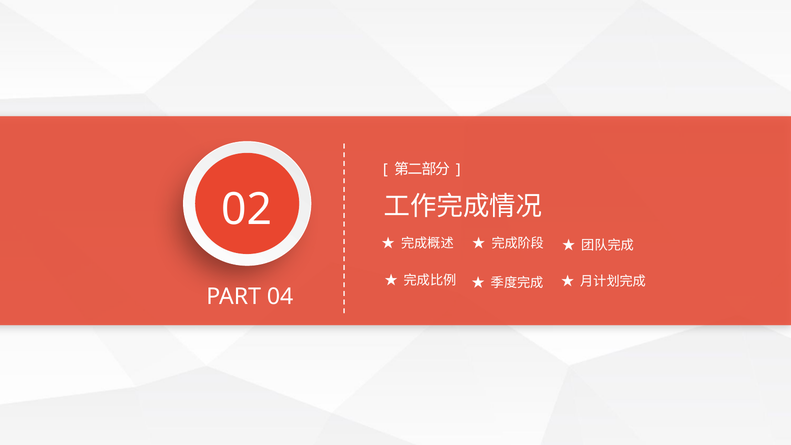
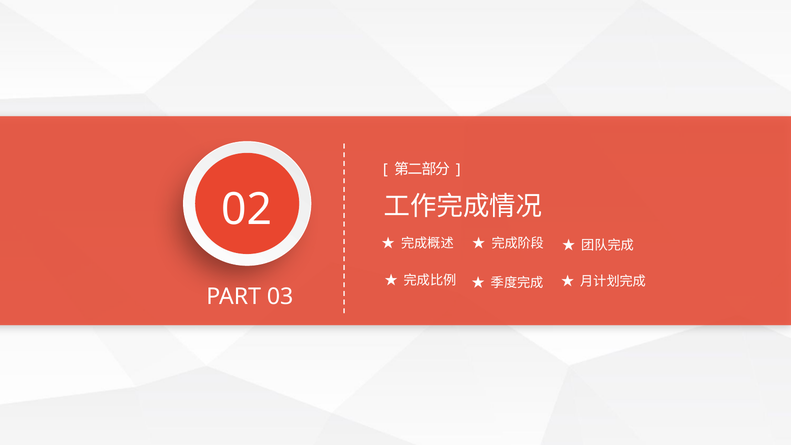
04: 04 -> 03
